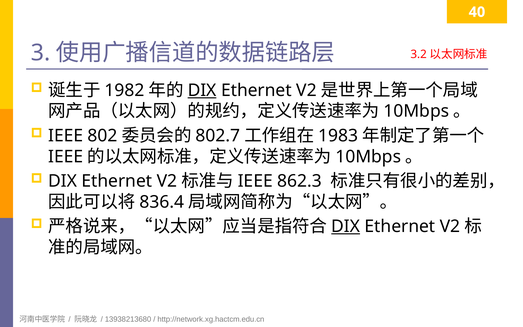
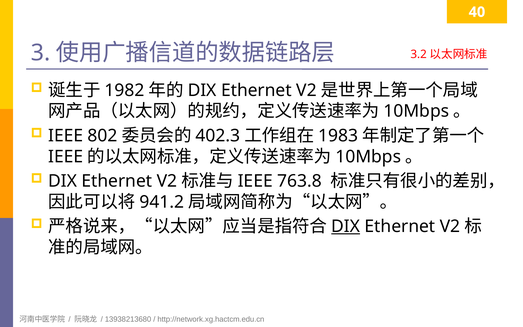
DIX at (202, 90) underline: present -> none
802.7: 802.7 -> 402.3
862.3: 862.3 -> 763.8
836.4: 836.4 -> 941.2
